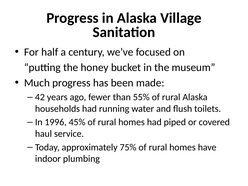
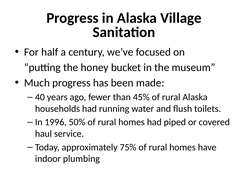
42: 42 -> 40
55%: 55% -> 45%
45%: 45% -> 50%
